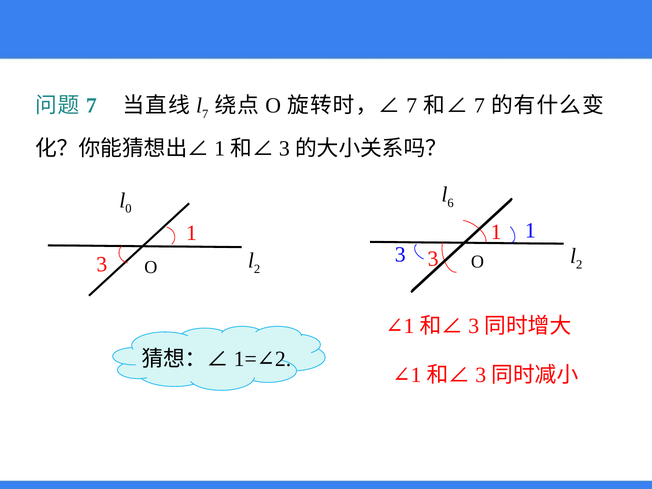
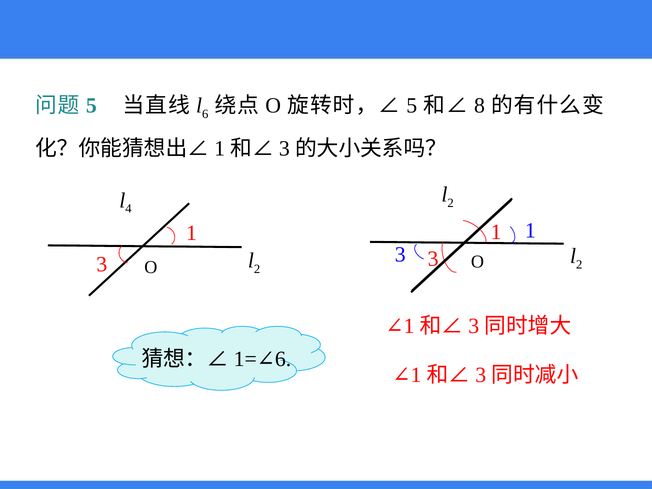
7 at (91, 106): 7 -> 5
7 at (205, 114): 7 -> 6
7 at (412, 106): 7 -> 5
7 at (480, 106): 7 -> 8
6 at (451, 203): 6 -> 2
0: 0 -> 4
2 at (283, 359): 2 -> 6
